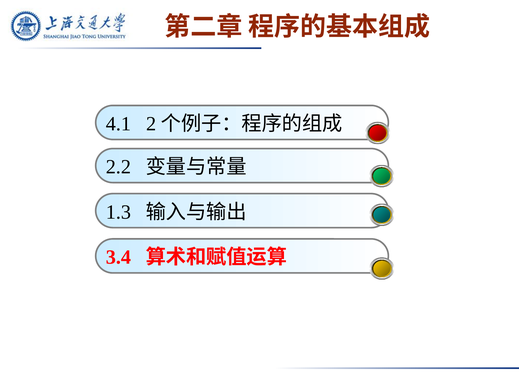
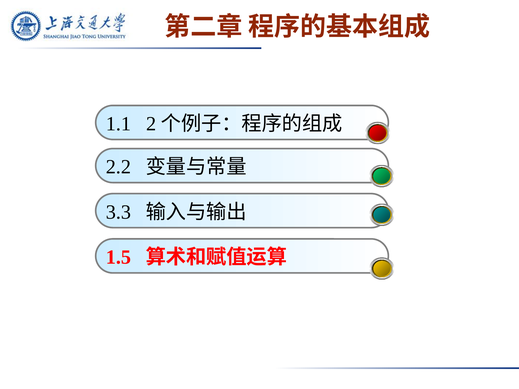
4.1: 4.1 -> 1.1
1.3: 1.3 -> 3.3
3.4: 3.4 -> 1.5
